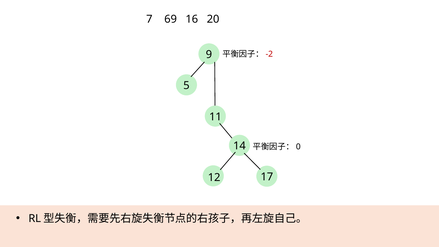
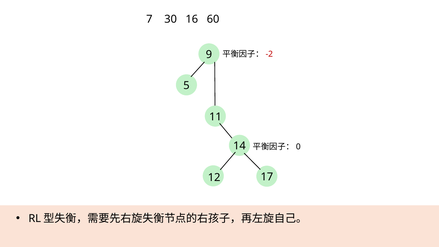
69: 69 -> 30
20: 20 -> 60
